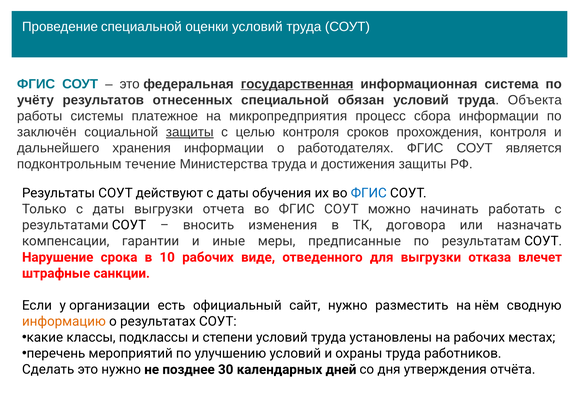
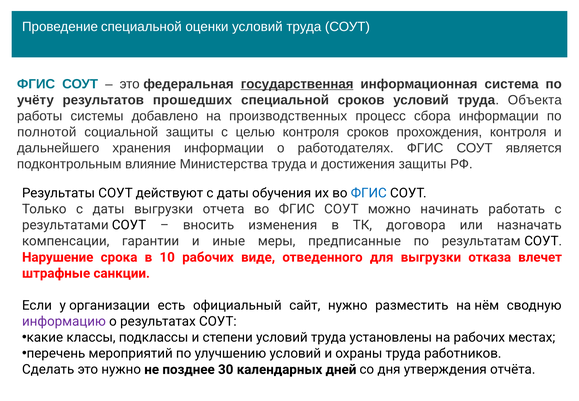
отнесенных: отнесенных -> прошедших
специальной обязан: обязан -> сроков
платежное: платежное -> добавлено
микропредприятия: микропредприятия -> производственных
заключён: заключён -> полнотой
защиты at (190, 132) underline: present -> none
течение: течение -> влияние
информацию colour: orange -> purple
